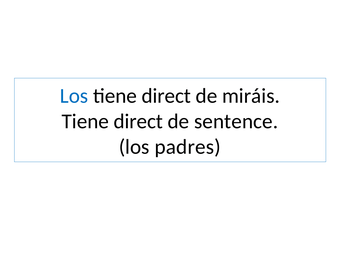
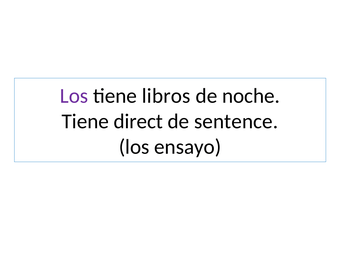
Los at (74, 96) colour: blue -> purple
direct at (166, 96): direct -> libros
miráis: miráis -> noche
padres: padres -> ensayo
